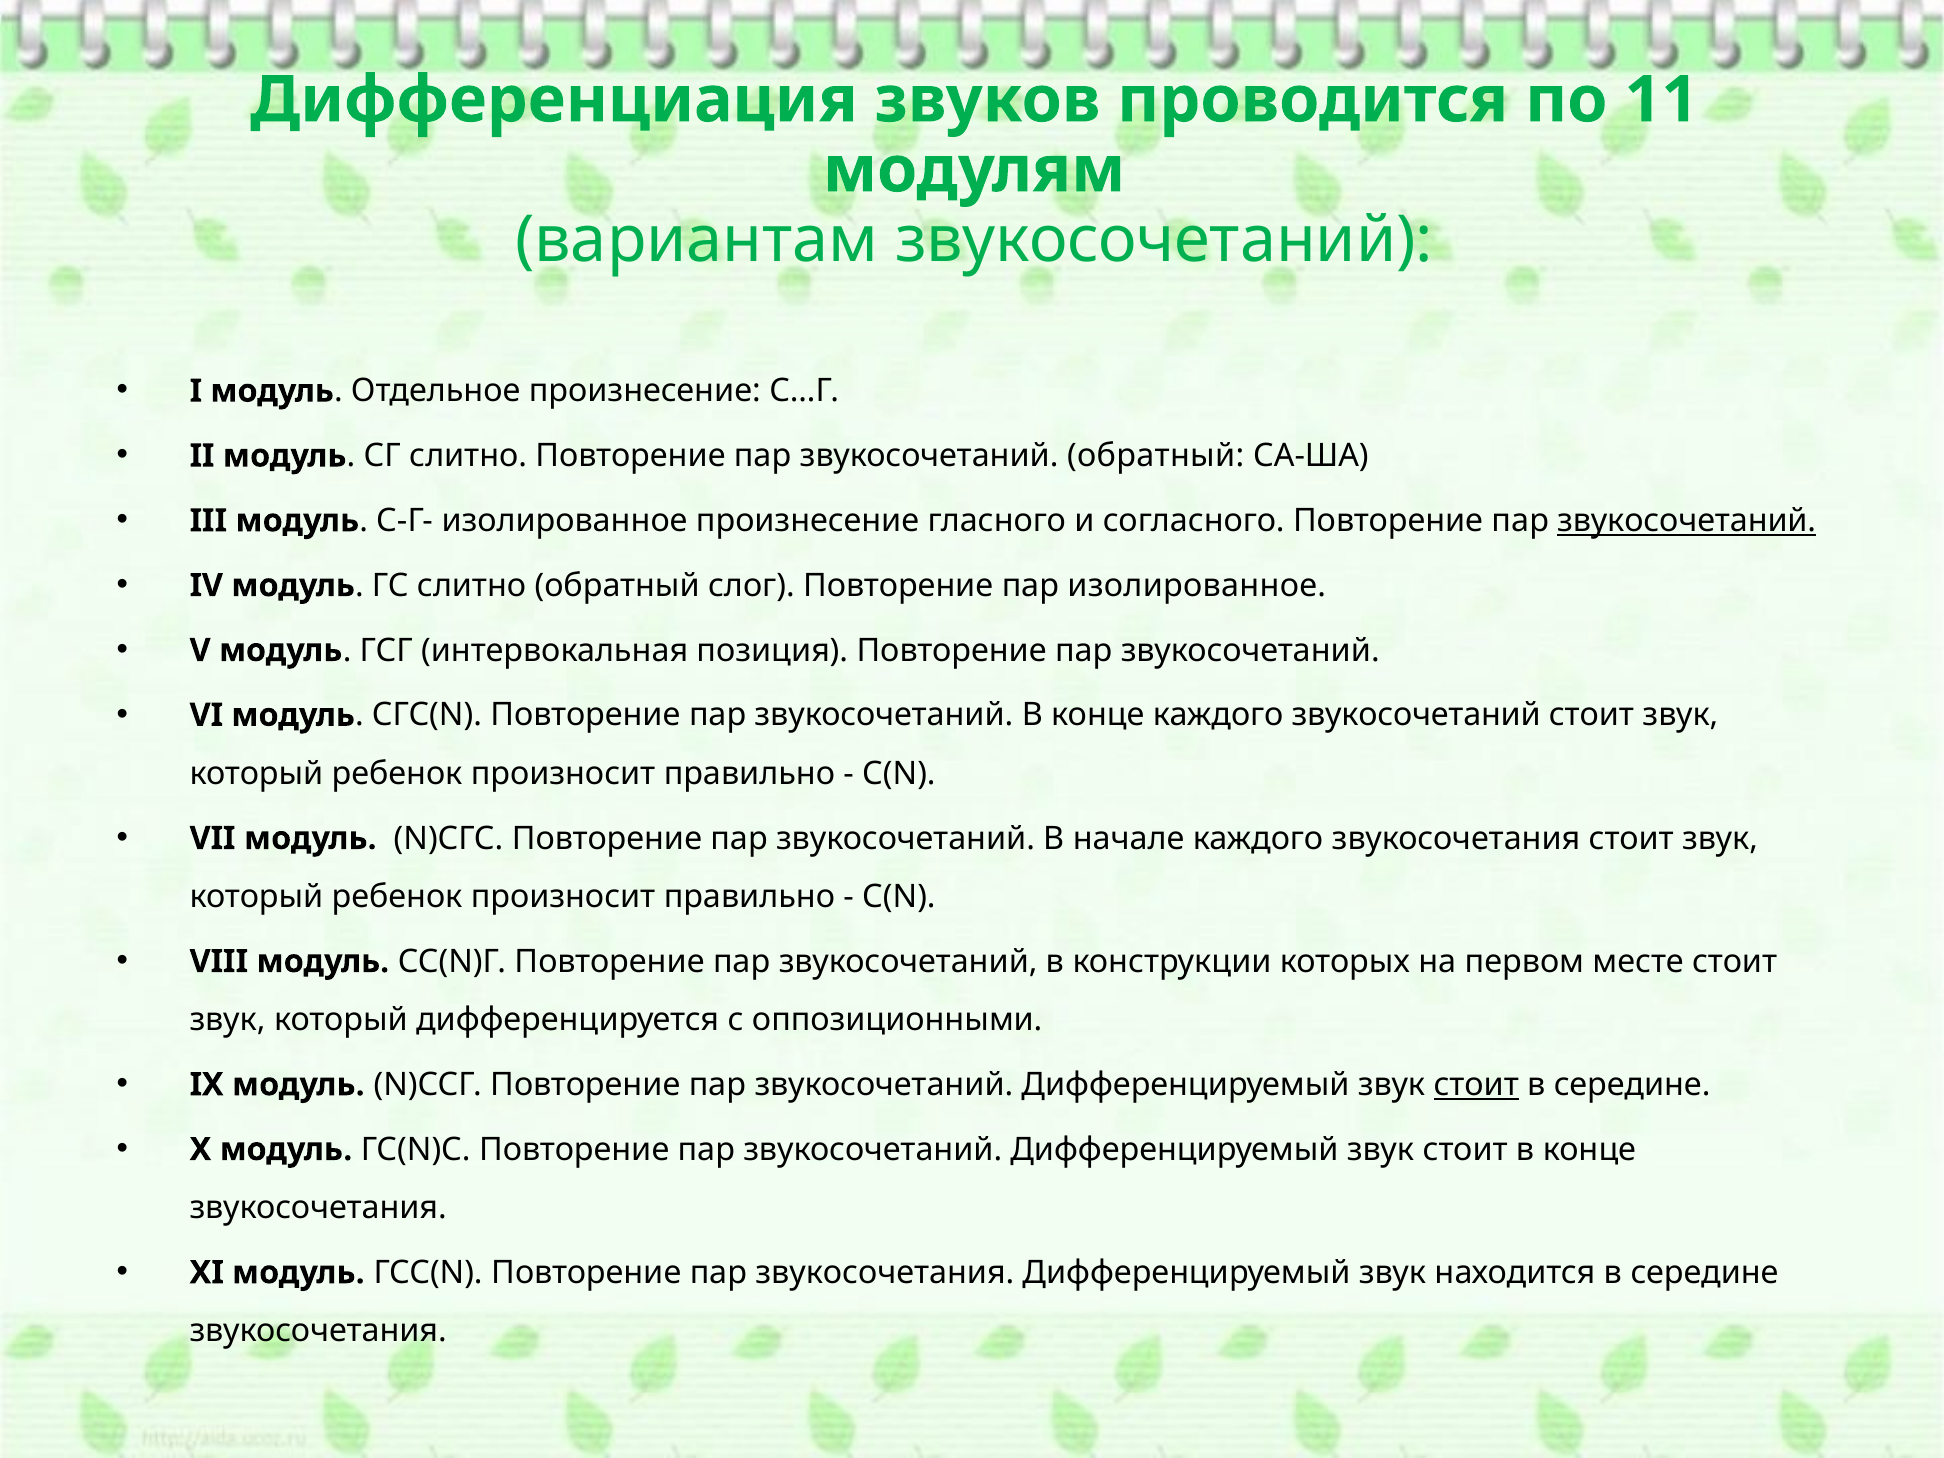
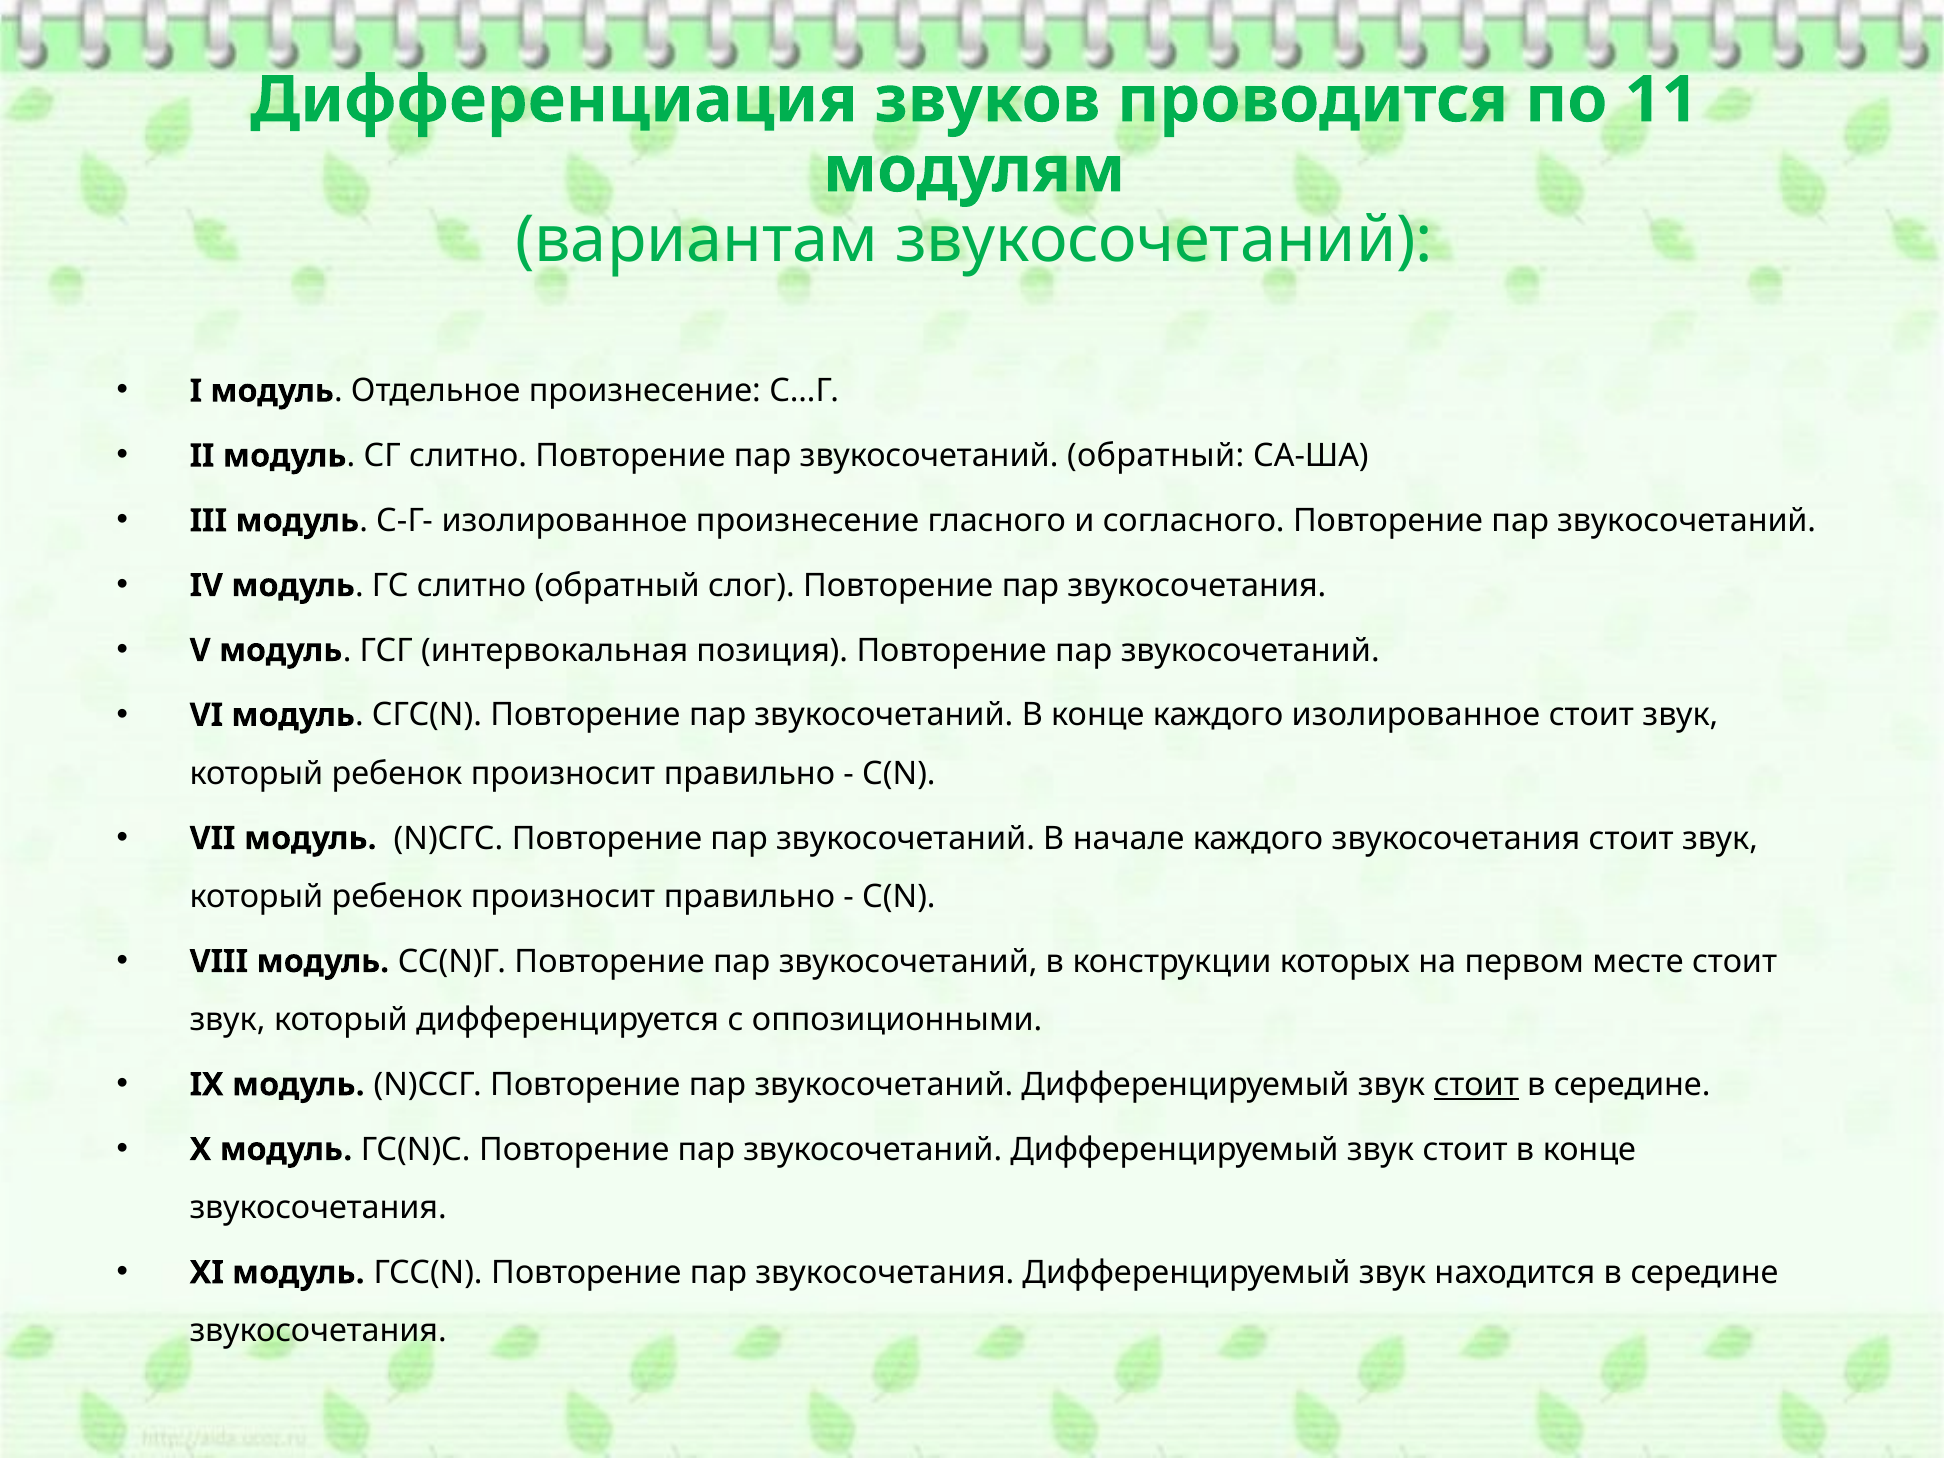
звукосочетаний at (1687, 521) underline: present -> none
слог Повторение пар изолированное: изолированное -> звукосочетания
каждого звукосочетаний: звукосочетаний -> изолированное
